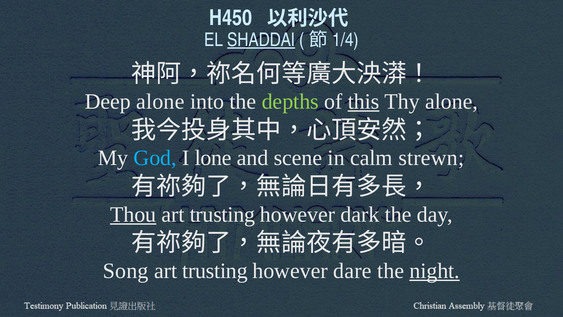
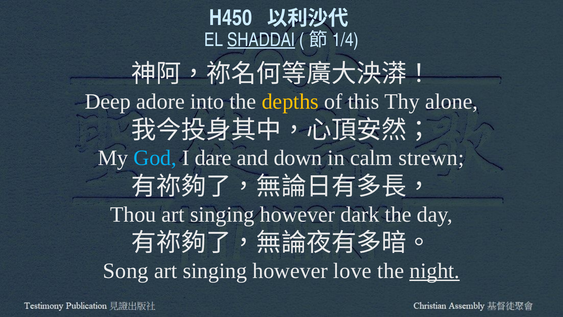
Deep alone: alone -> adore
depths colour: light green -> yellow
this underline: present -> none
lone: lone -> dare
scene: scene -> down
Thou underline: present -> none
trusting at (222, 214): trusting -> singing
trusting at (215, 271): trusting -> singing
dare: dare -> love
